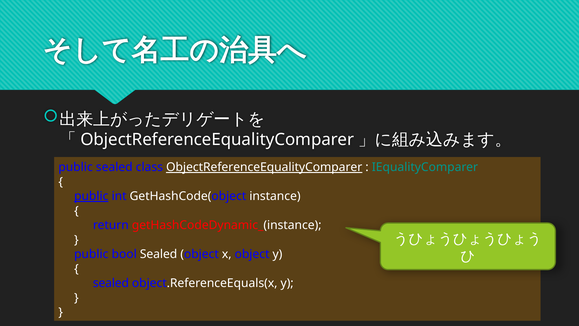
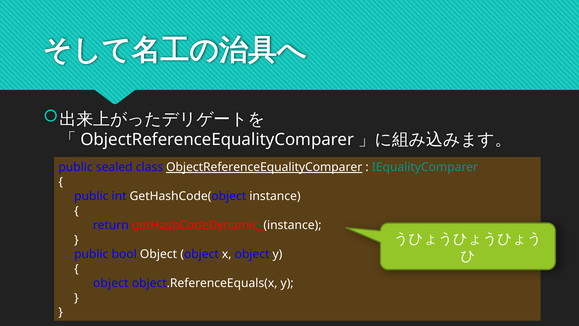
public at (91, 196) underline: present -> none
bool Sealed: Sealed -> Object
sealed at (111, 283): sealed -> object
